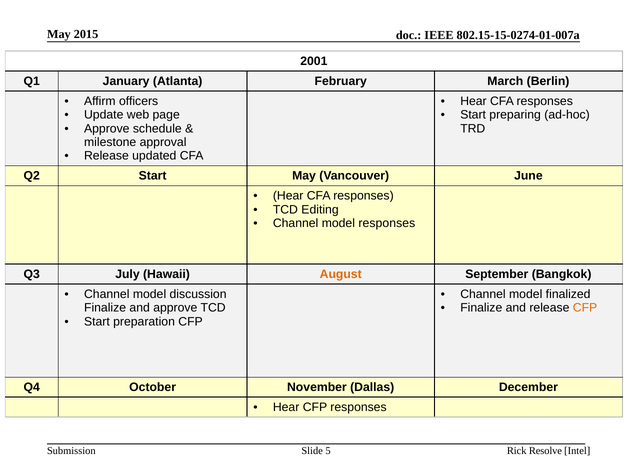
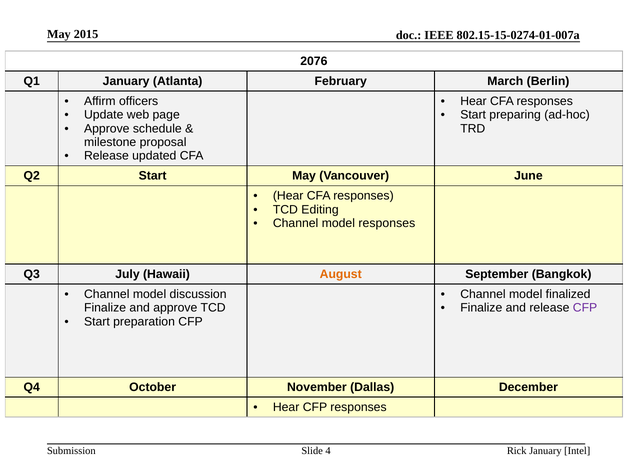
2001: 2001 -> 2076
approval: approval -> proposal
CFP at (585, 308) colour: orange -> purple
Rick Resolve: Resolve -> January
5: 5 -> 4
